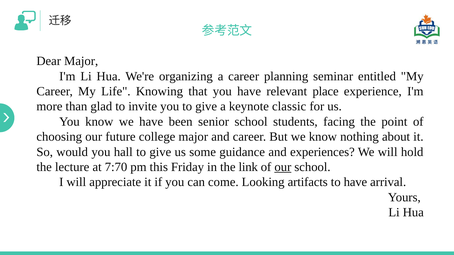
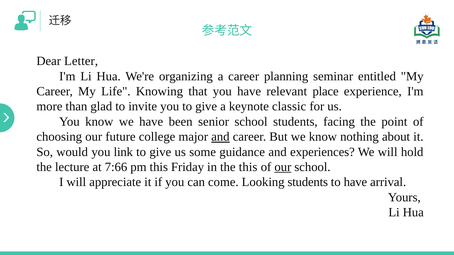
Dear Major: Major -> Letter
and at (220, 137) underline: none -> present
hall: hall -> link
7:70: 7:70 -> 7:66
the link: link -> this
Looking artifacts: artifacts -> students
